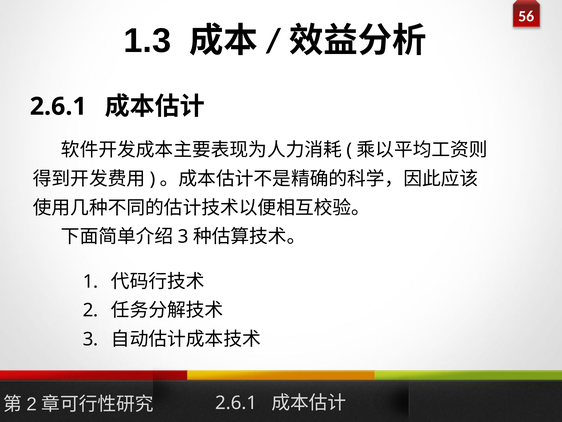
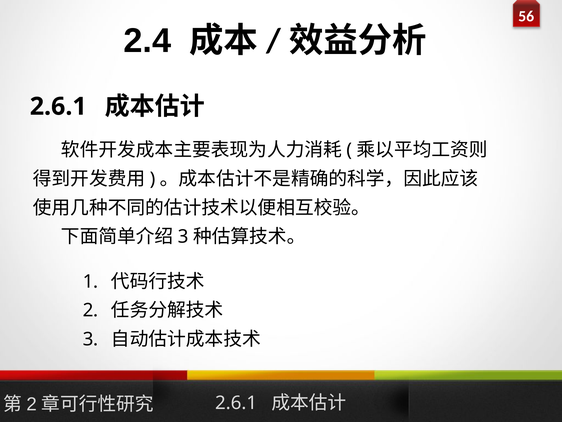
1.3: 1.3 -> 2.4
